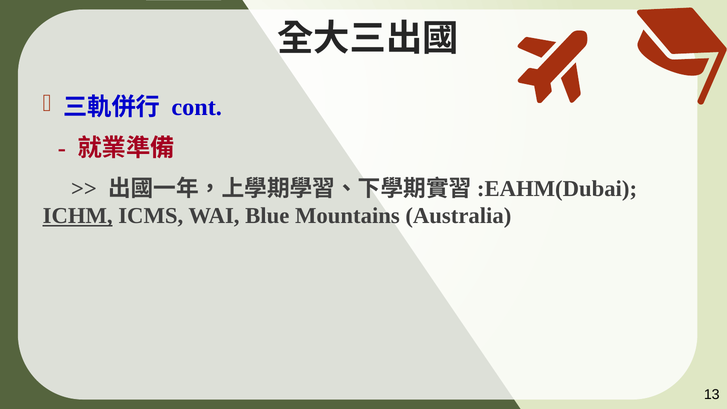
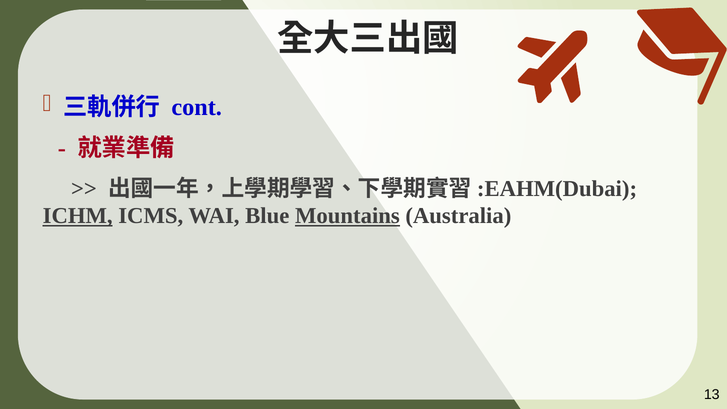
Mountains underline: none -> present
